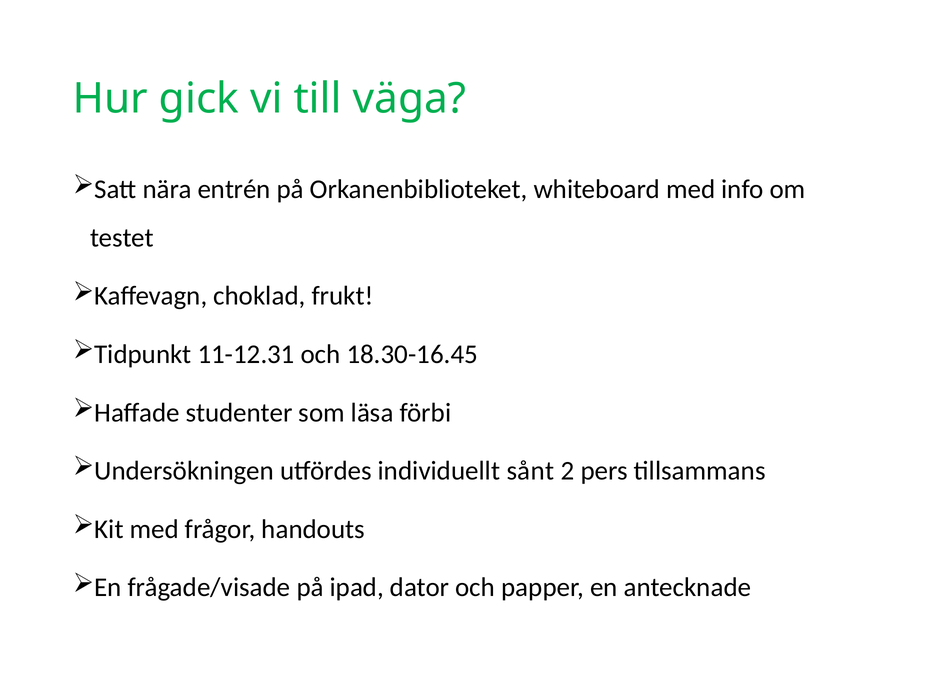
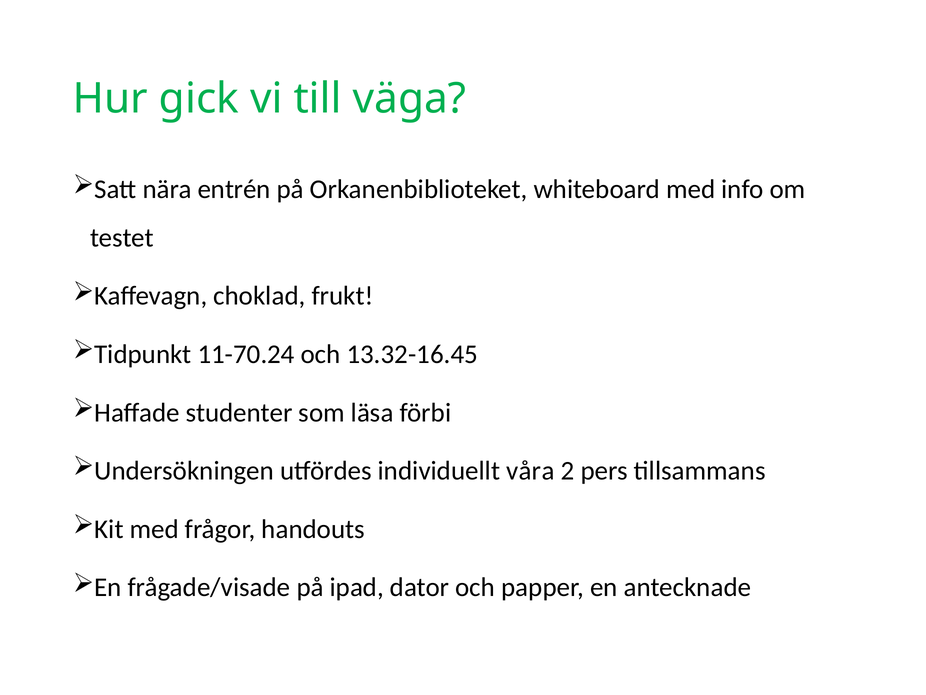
11-12.31: 11-12.31 -> 11-70.24
18.30-16.45: 18.30-16.45 -> 13.32-16.45
sånt: sånt -> våra
